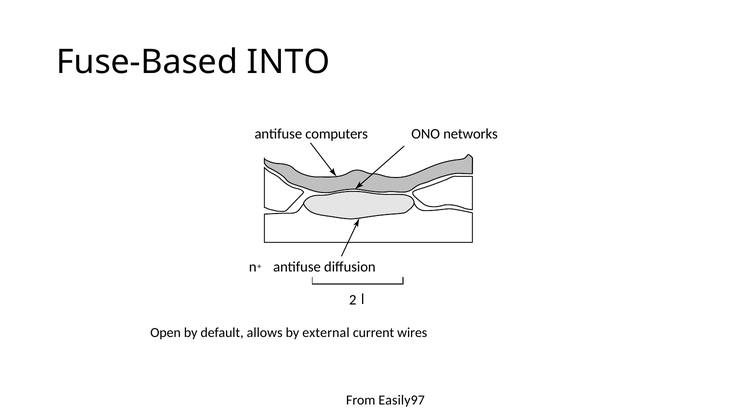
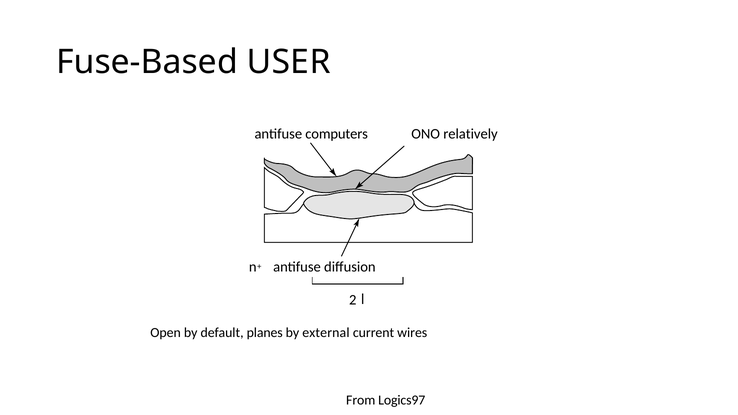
INTO: INTO -> USER
networks: networks -> relatively
allows: allows -> planes
Easily97: Easily97 -> Logics97
